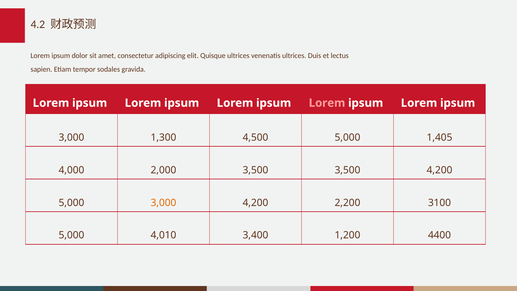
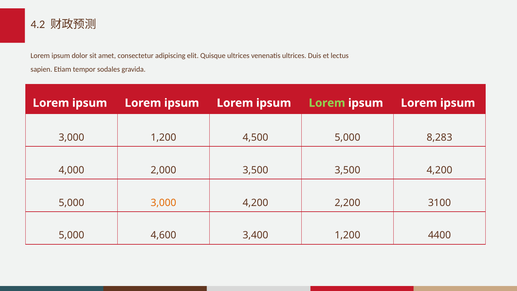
Lorem at (327, 103) colour: pink -> light green
3,000 1,300: 1,300 -> 1,200
1,405: 1,405 -> 8,283
4,010: 4,010 -> 4,600
